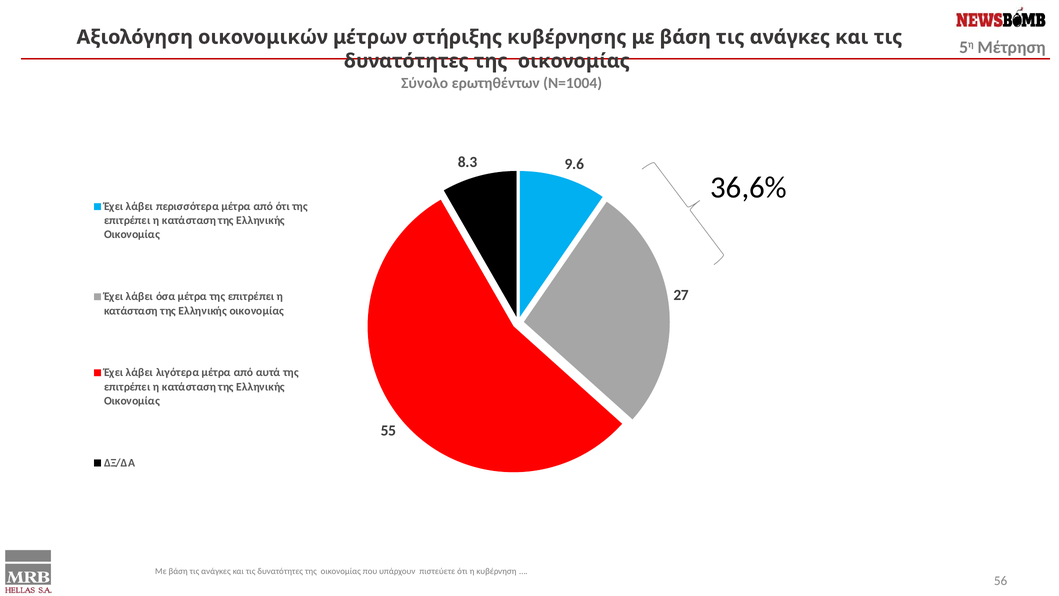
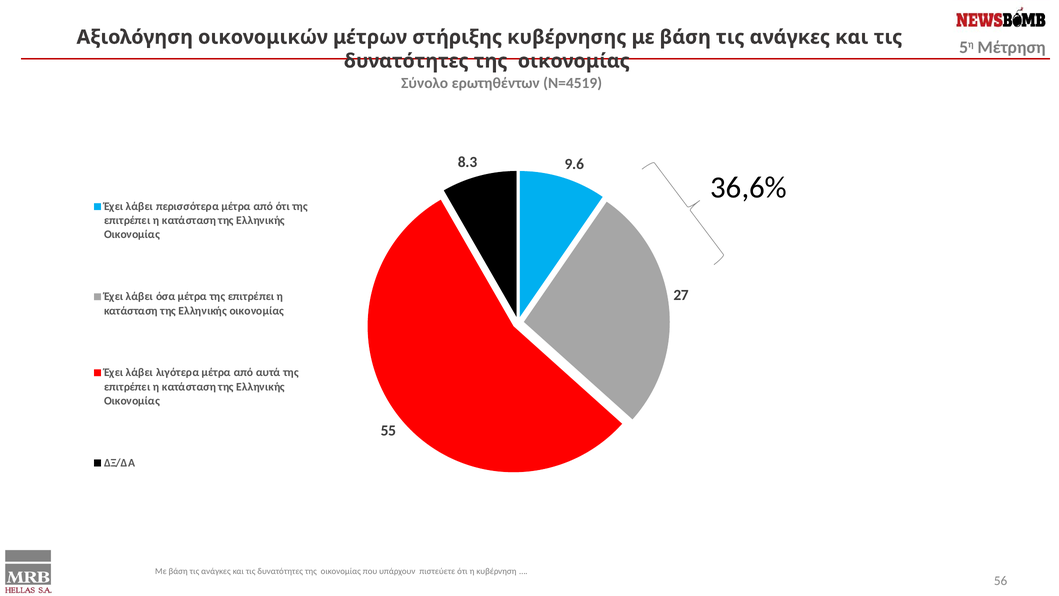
Ν=1004: Ν=1004 -> Ν=4519
